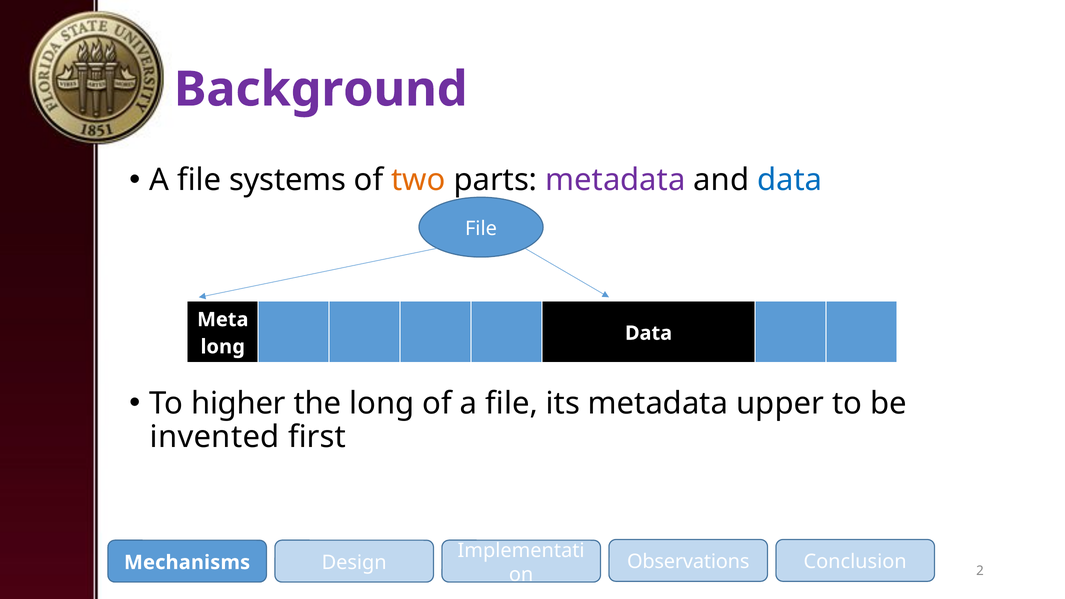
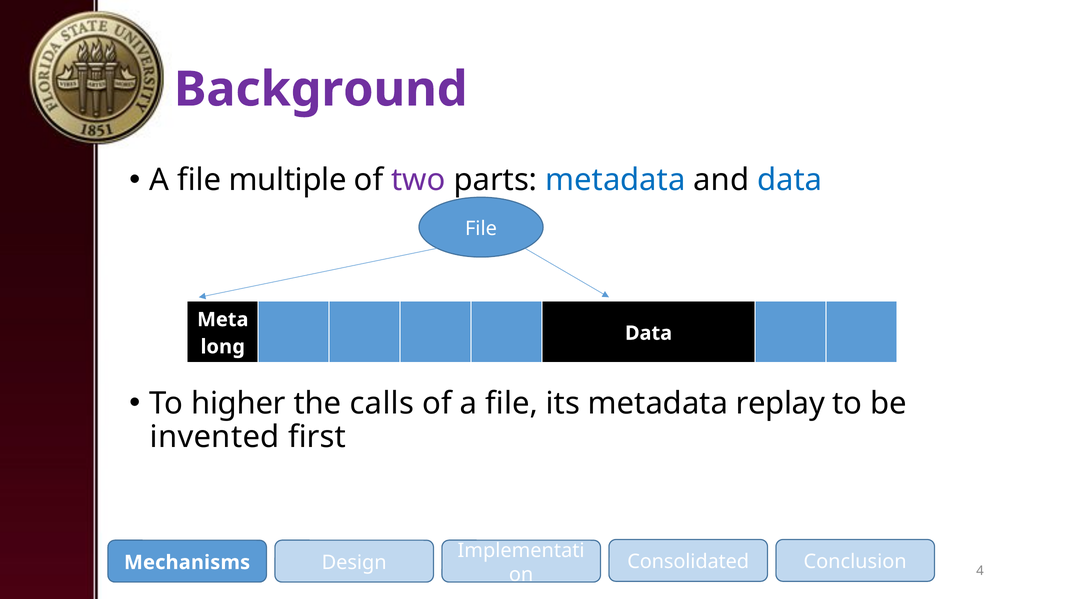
systems: systems -> multiple
two colour: orange -> purple
metadata at (615, 180) colour: purple -> blue
the long: long -> calls
upper: upper -> replay
2: 2 -> 4
Observations: Observations -> Consolidated
